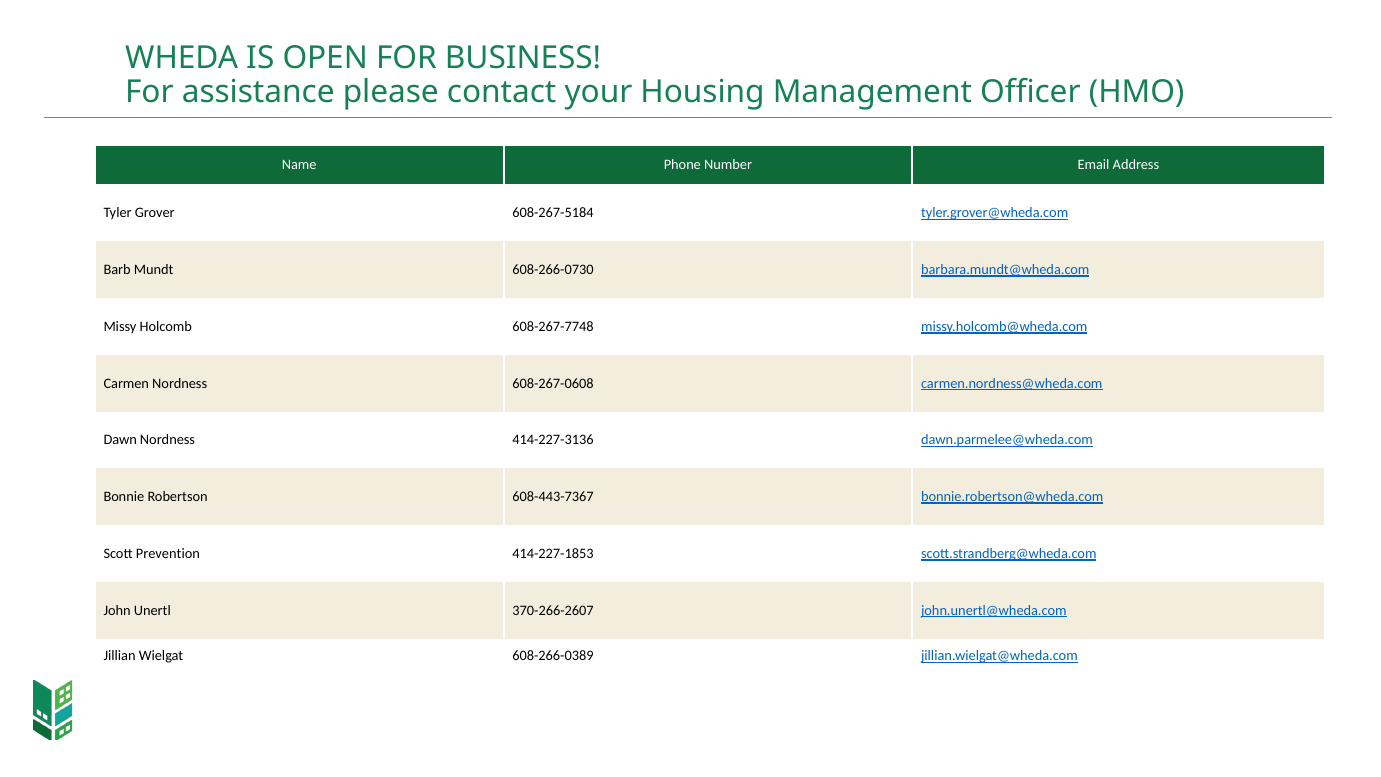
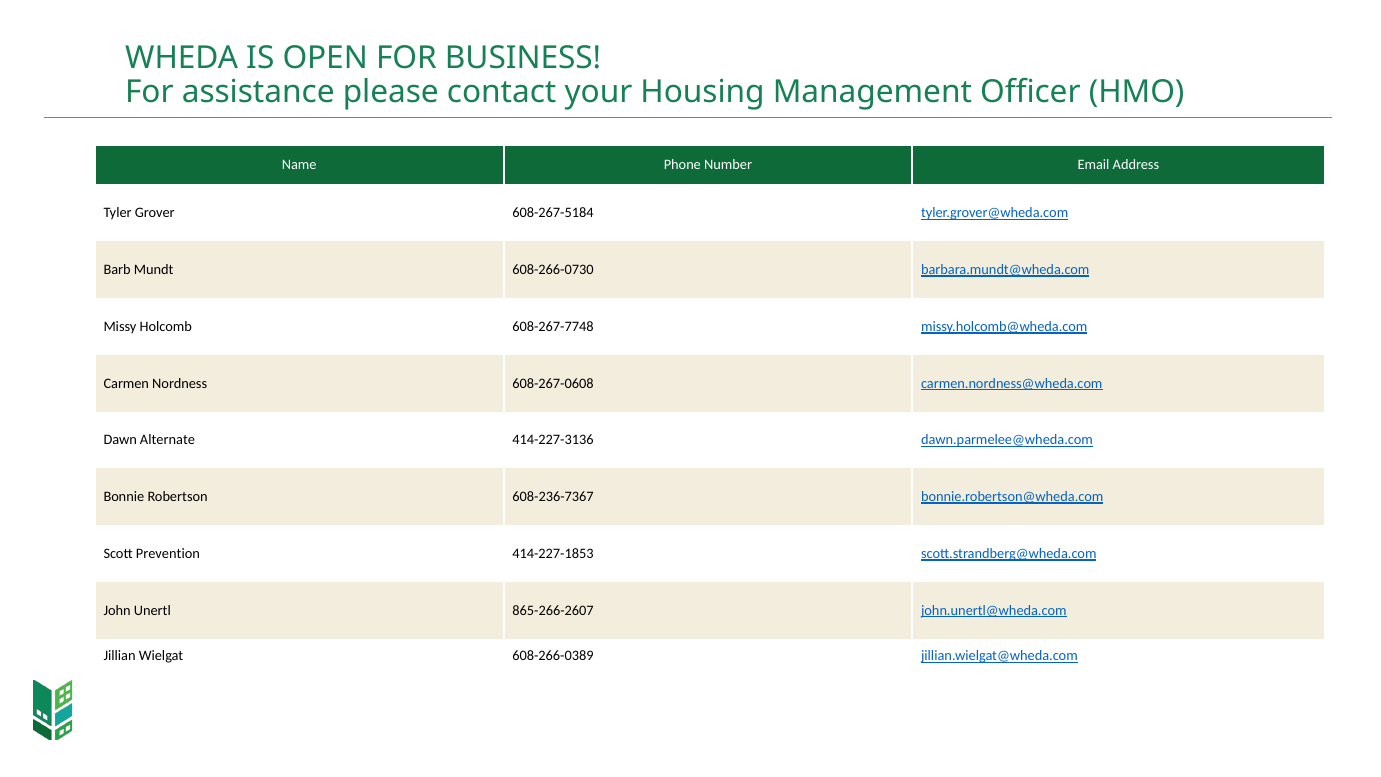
Dawn Nordness: Nordness -> Alternate
608-443-7367: 608-443-7367 -> 608-236-7367
370-266-2607: 370-266-2607 -> 865-266-2607
